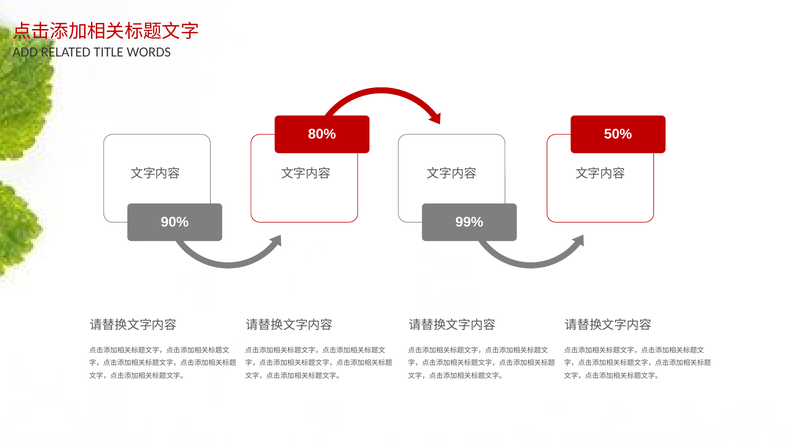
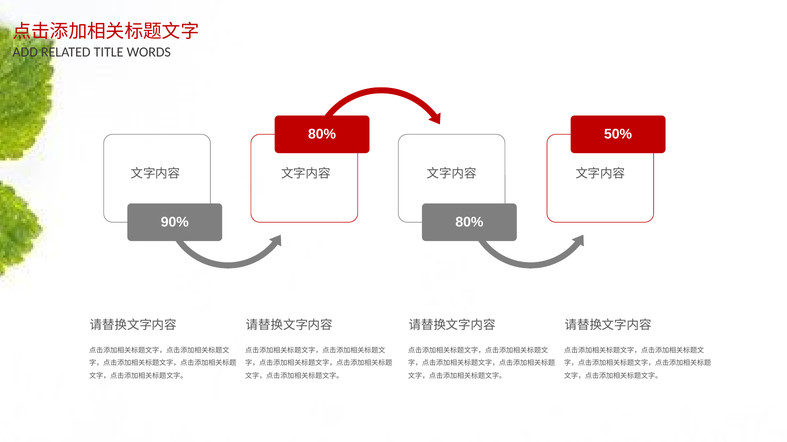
99% at (469, 222): 99% -> 80%
